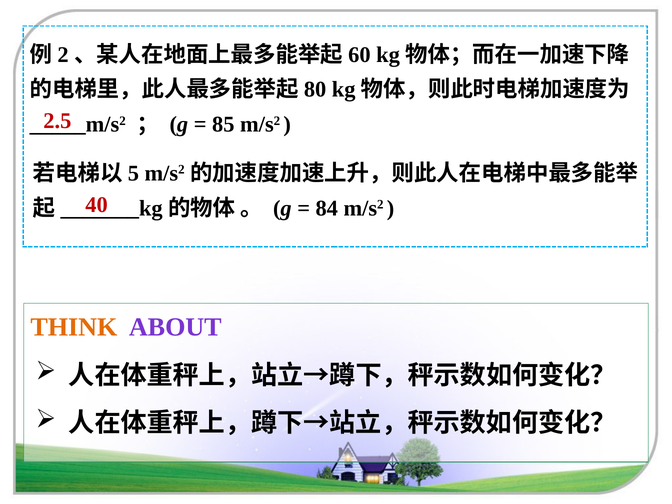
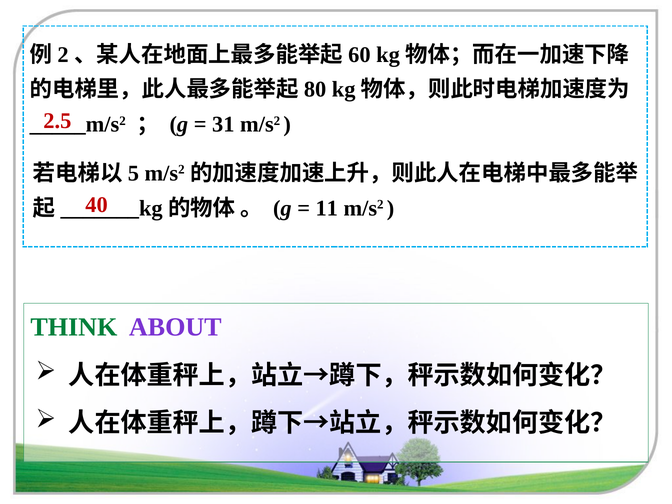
85: 85 -> 31
84: 84 -> 11
THINK colour: orange -> green
